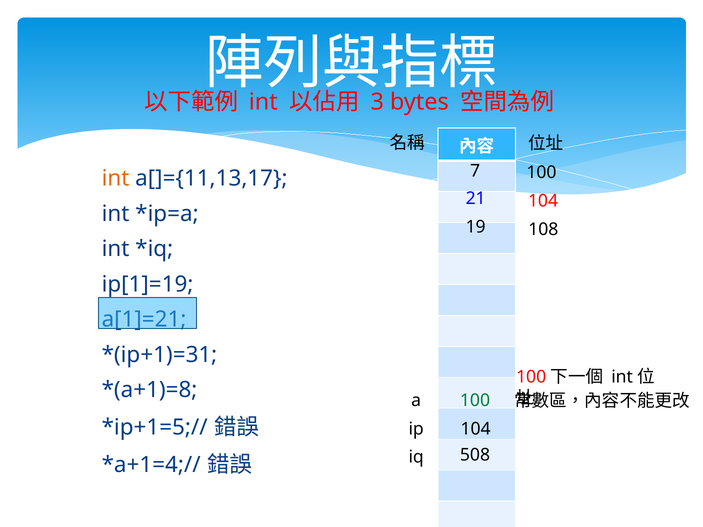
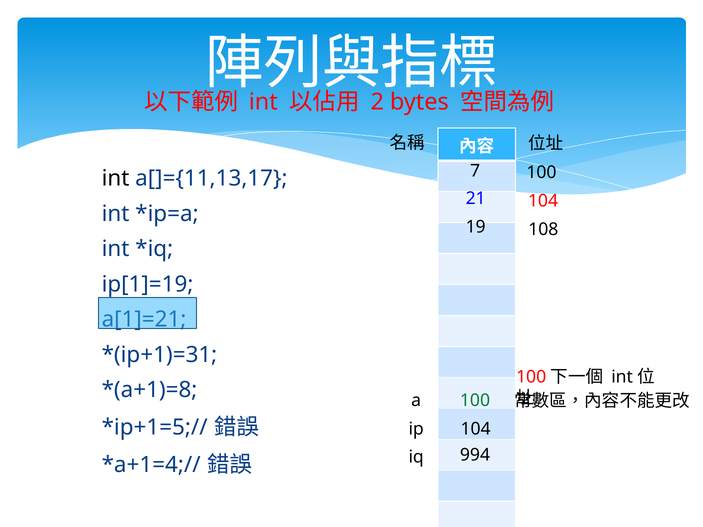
3: 3 -> 2
int at (116, 179) colour: orange -> black
508: 508 -> 994
